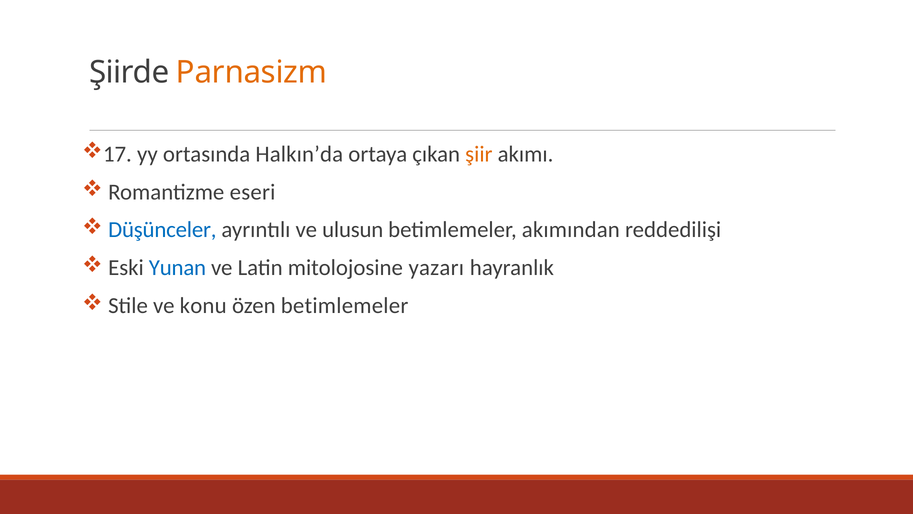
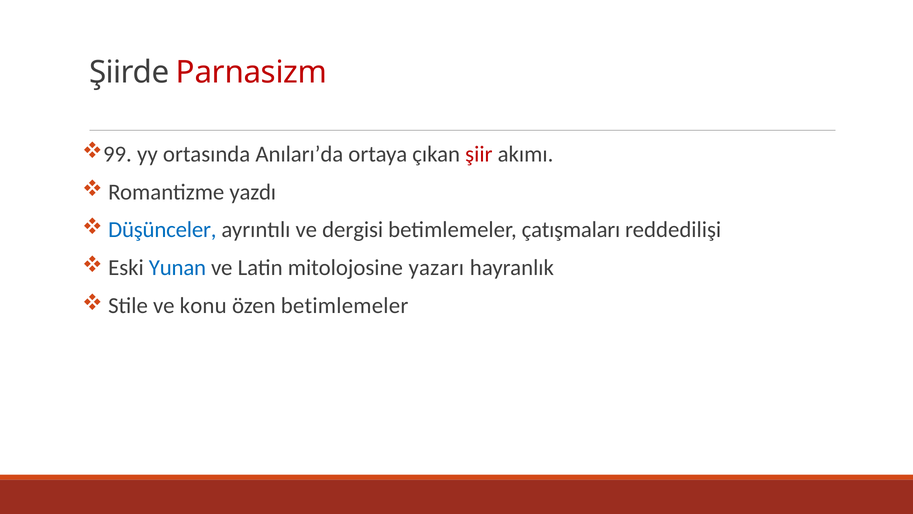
Parnasizm colour: orange -> red
17: 17 -> 99
Halkın’da: Halkın’da -> Anıları’da
şiir colour: orange -> red
eseri: eseri -> yazdı
ulusun: ulusun -> dergisi
akımından: akımından -> çatışmaları
